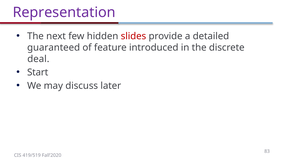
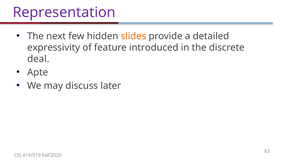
slides colour: red -> orange
guaranteed: guaranteed -> expressivity
Start: Start -> Apte
